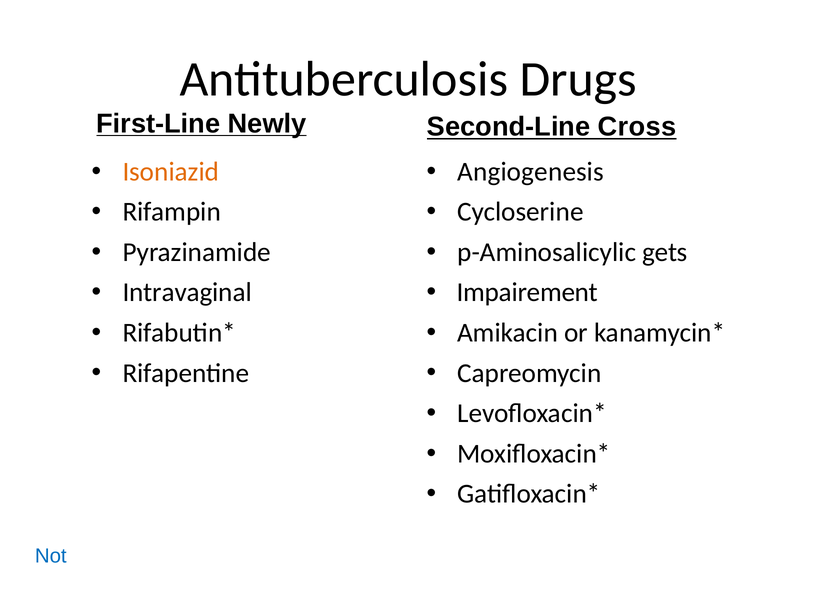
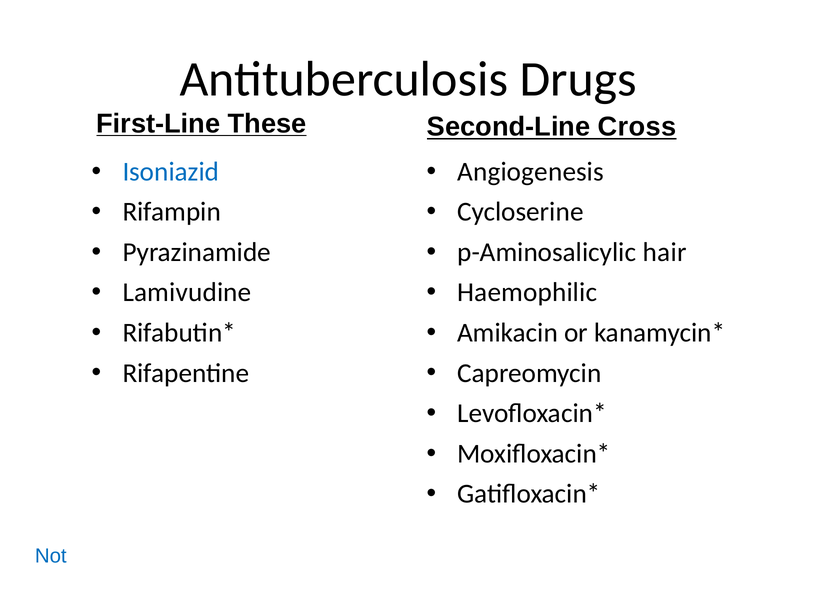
Newly: Newly -> These
Isoniazid colour: orange -> blue
gets: gets -> hair
Intravaginal: Intravaginal -> Lamivudine
Impairement: Impairement -> Haemophilic
